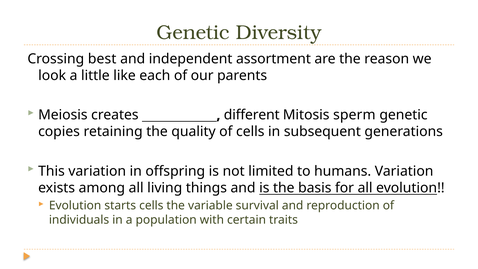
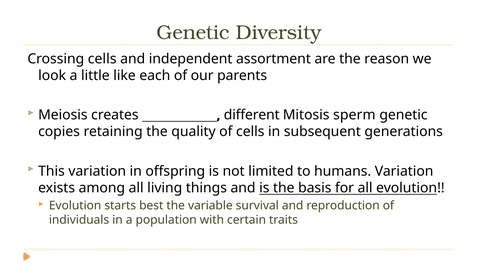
Crossing best: best -> cells
starts cells: cells -> best
